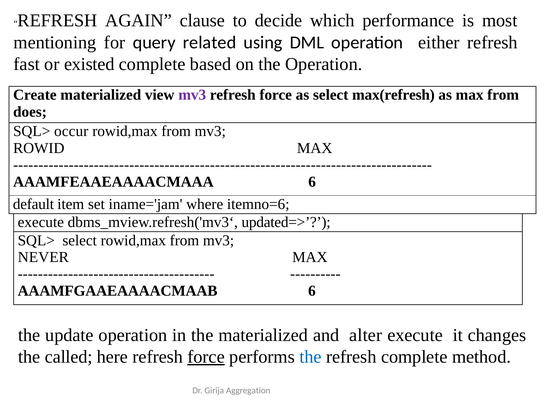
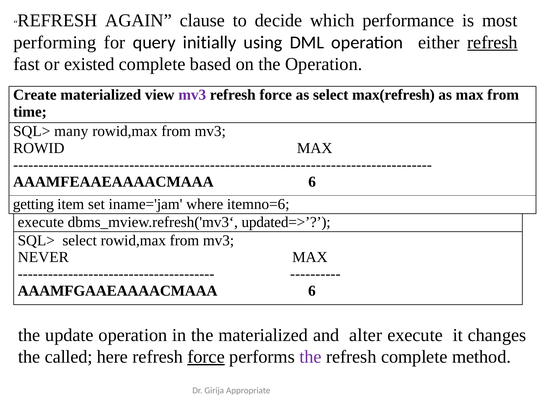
mentioning: mentioning -> performing
related: related -> initially
refresh at (492, 42) underline: none -> present
does: does -> time
occur: occur -> many
default: default -> getting
AAAMFGAAEAAAACMAAB: AAAMFGAAEAAAACMAAB -> AAAMFGAAEAAAACMAAA
the at (310, 357) colour: blue -> purple
Aggregation: Aggregation -> Appropriate
